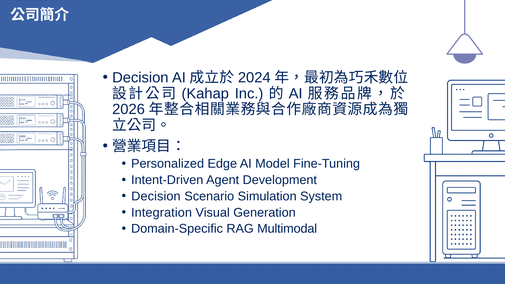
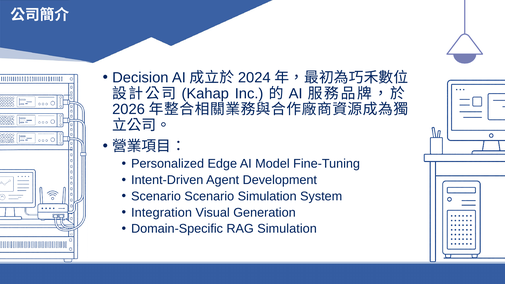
Decision at (156, 196): Decision -> Scenario
RAG Multimodal: Multimodal -> Simulation
